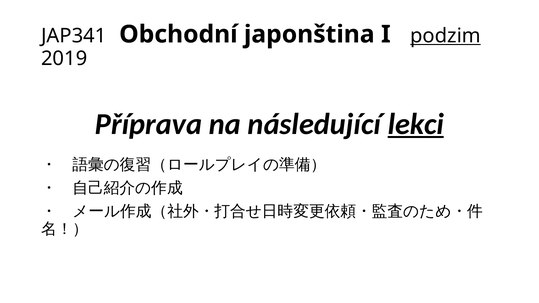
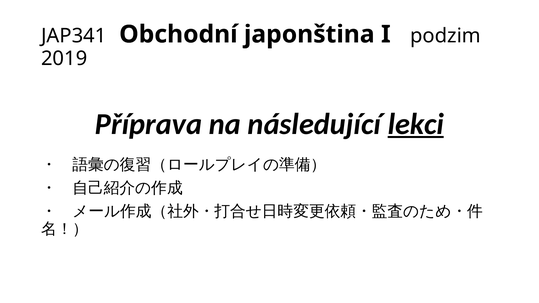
podzim underline: present -> none
